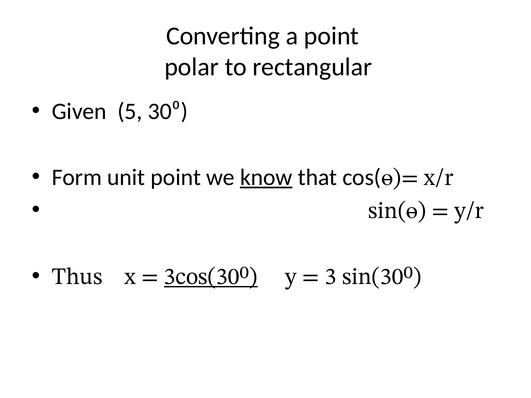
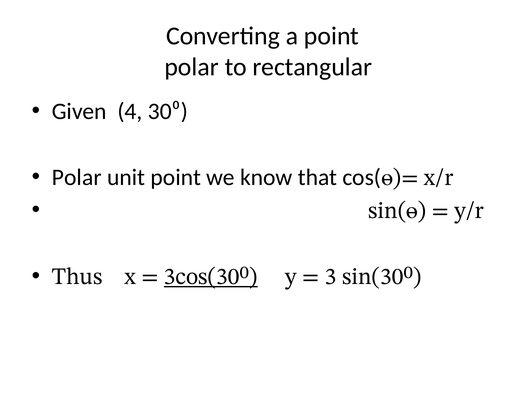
5: 5 -> 4
Form at (77, 177): Form -> Polar
know underline: present -> none
